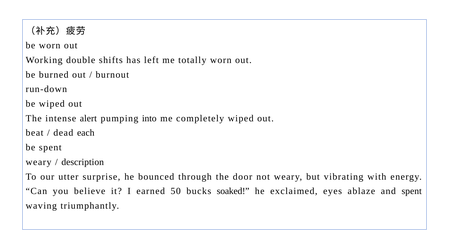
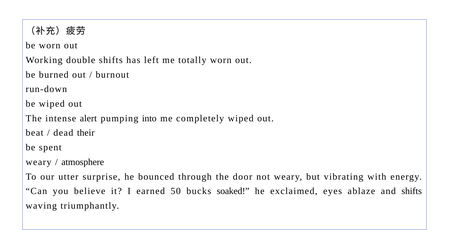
each: each -> their
description: description -> atmosphere
and spent: spent -> shifts
